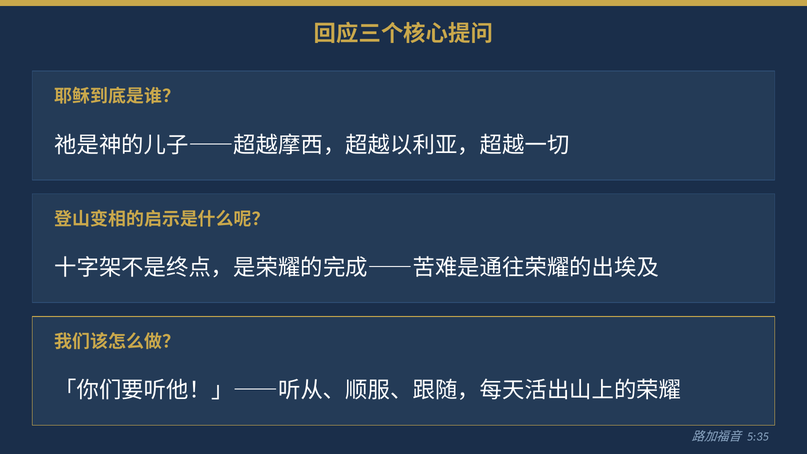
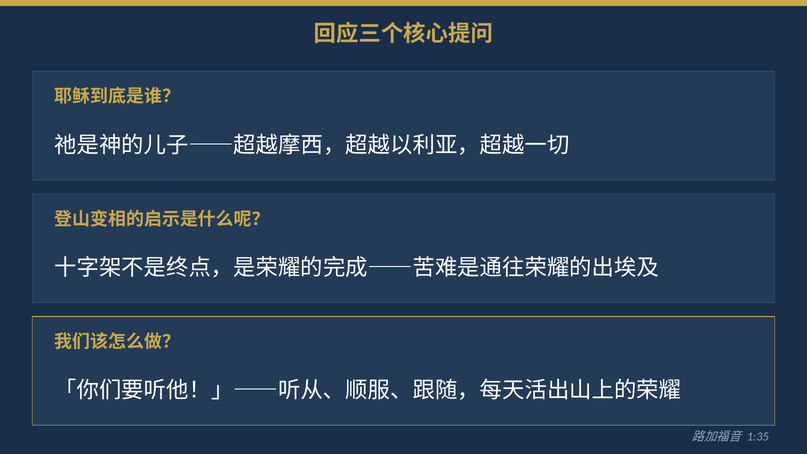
5:35: 5:35 -> 1:35
